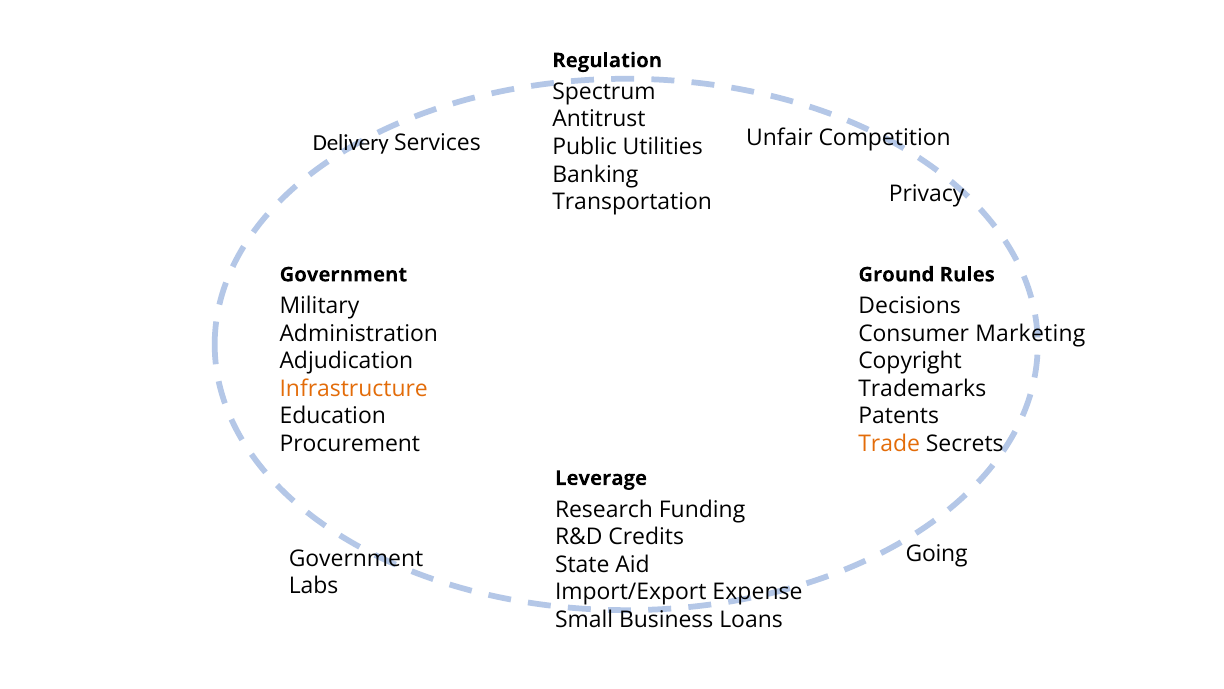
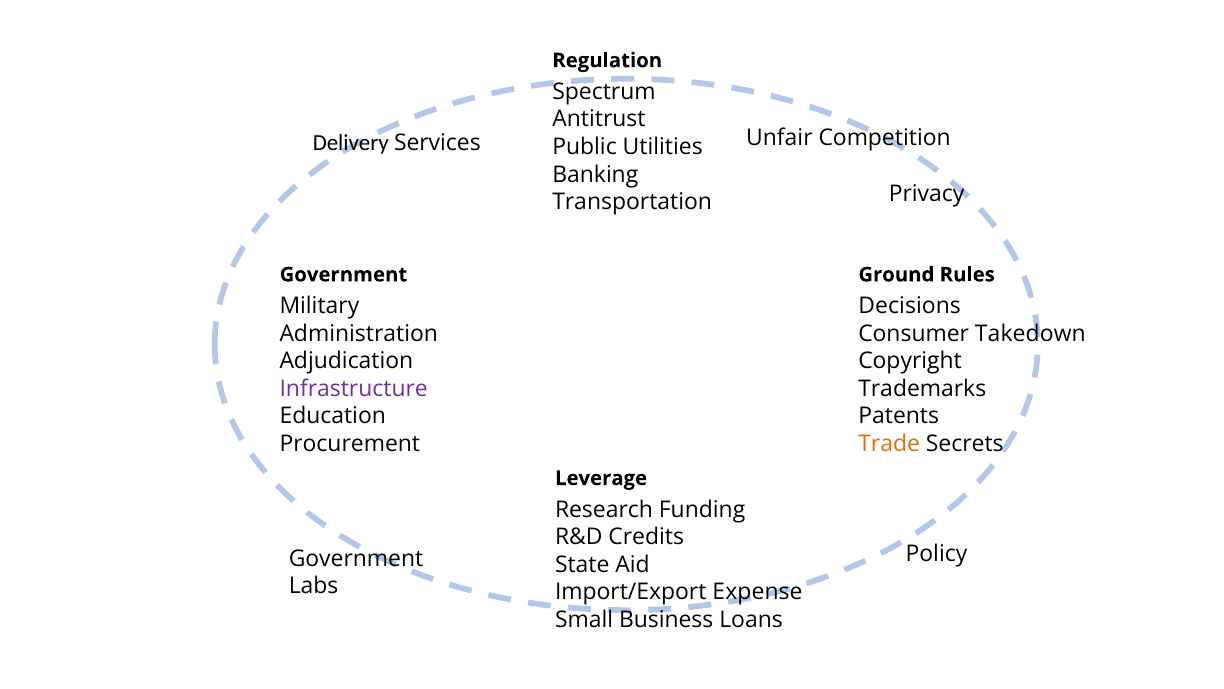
Marketing: Marketing -> Takedown
Infrastructure colour: orange -> purple
Going: Going -> Policy
